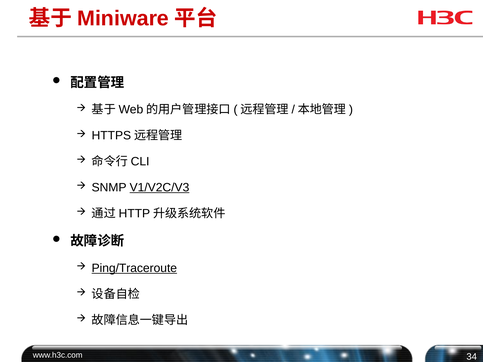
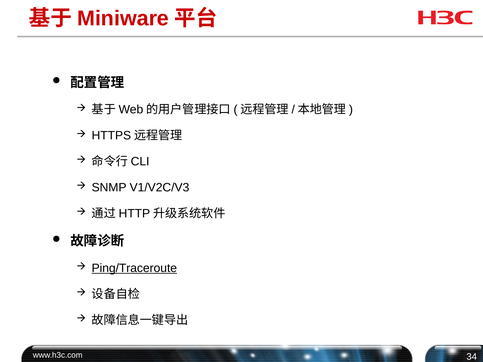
V1/V2C/V3 underline: present -> none
